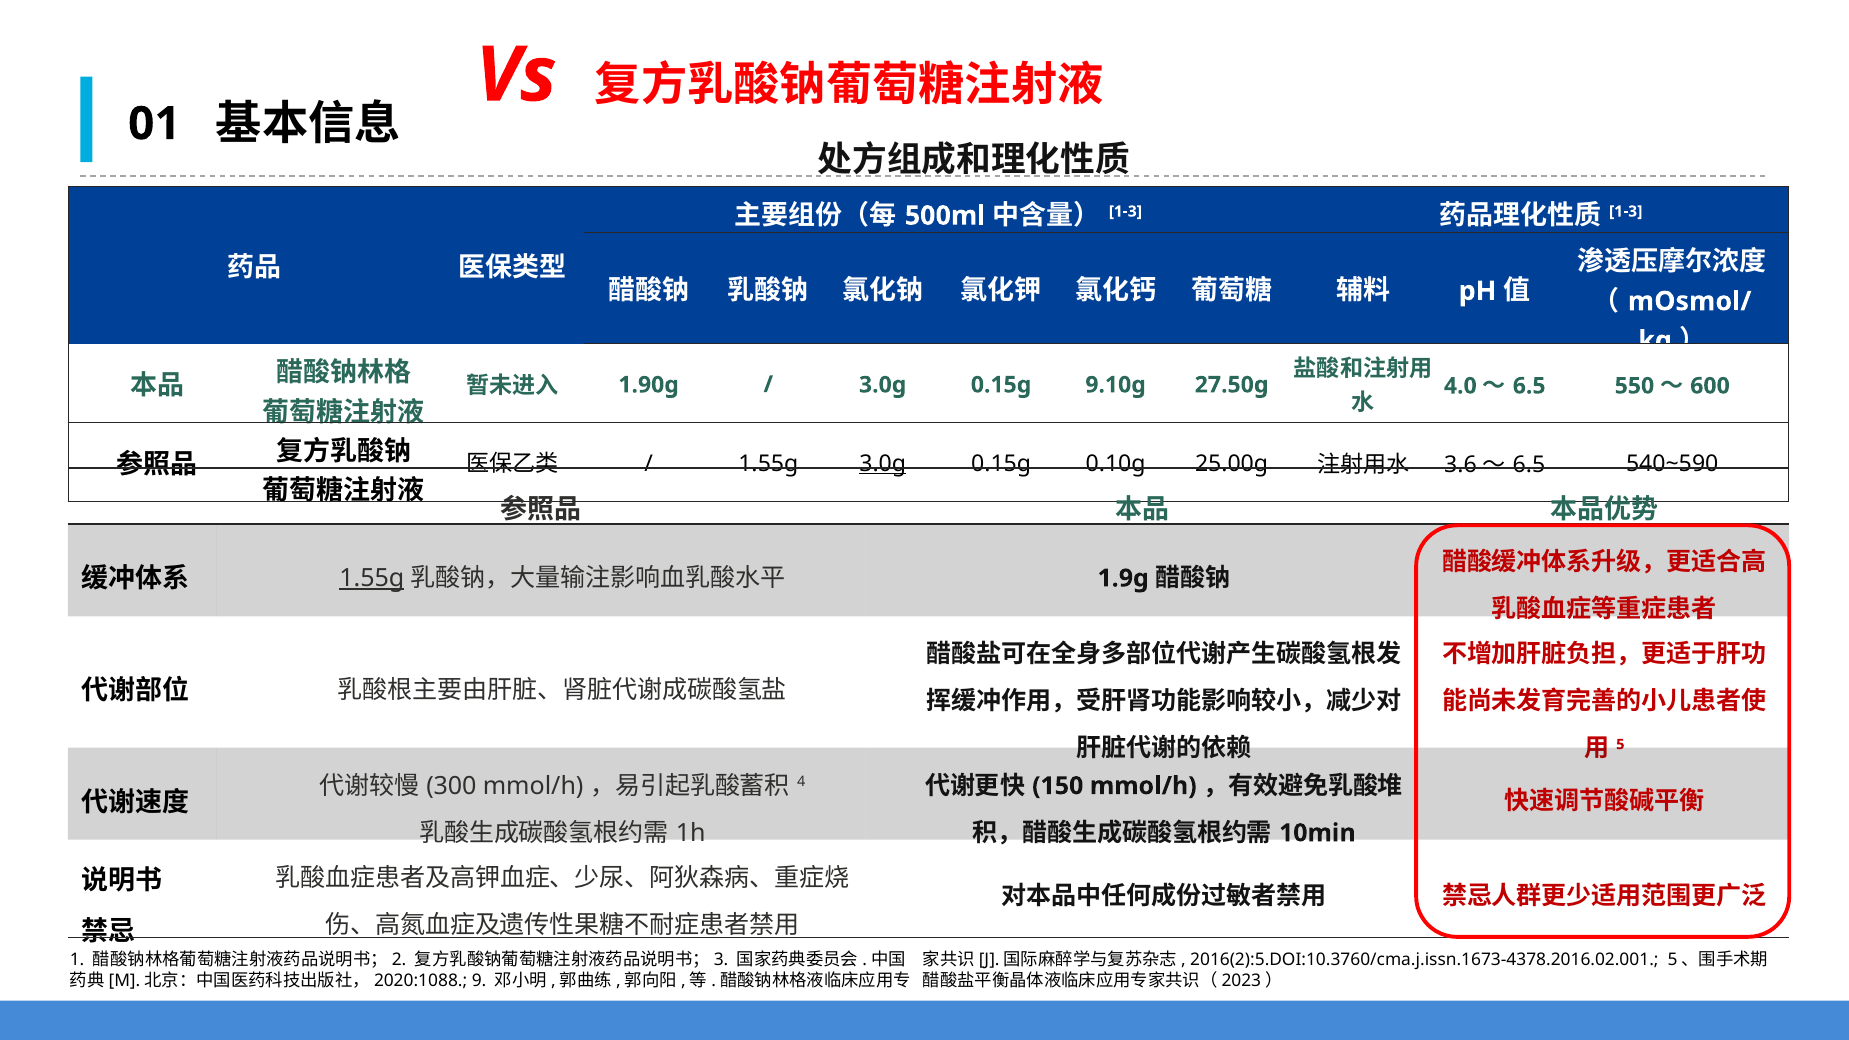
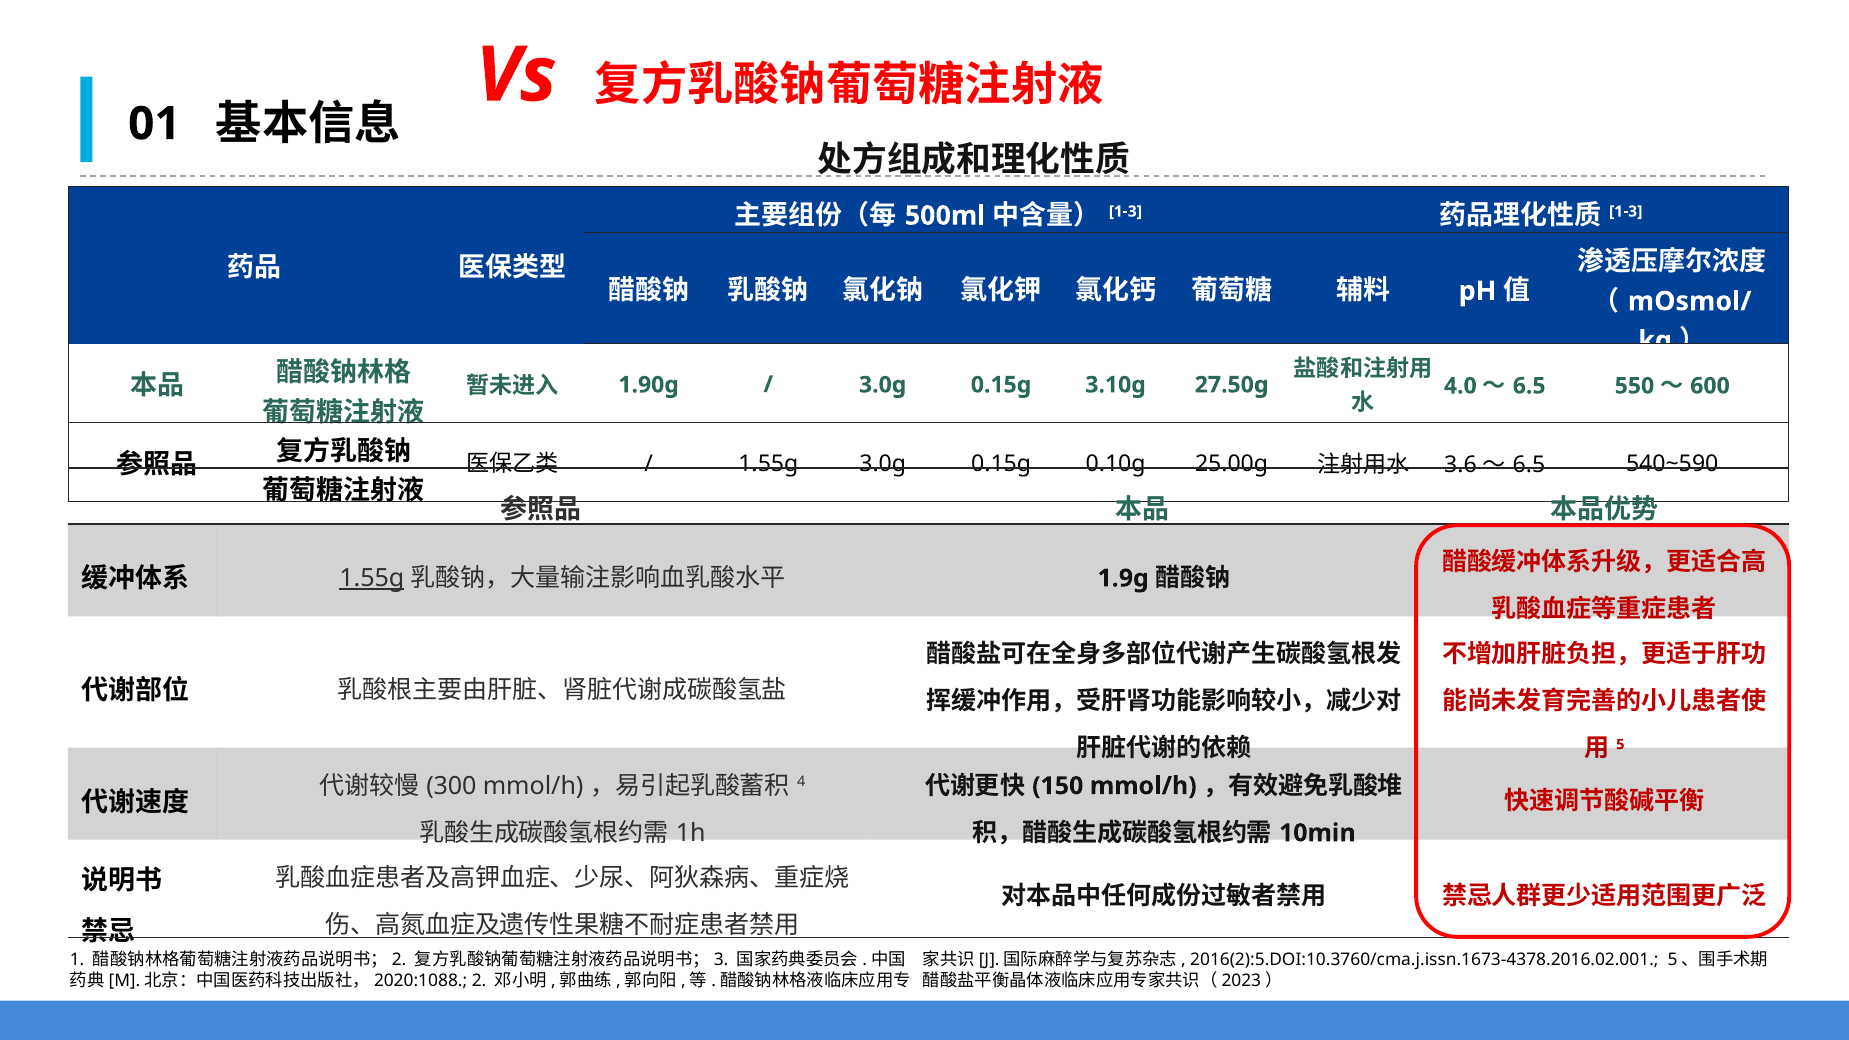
9.10g: 9.10g -> 3.10g
3.0g at (883, 464) underline: present -> none
9: 9 -> 2
